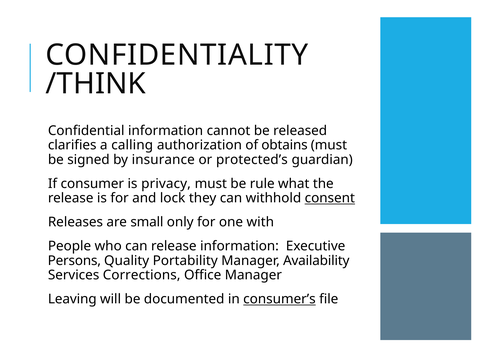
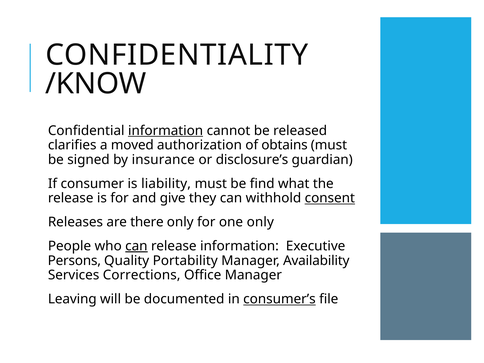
/THINK: /THINK -> /KNOW
information at (166, 131) underline: none -> present
calling: calling -> moved
protected’s: protected’s -> disclosure’s
privacy: privacy -> liability
rule: rule -> find
lock: lock -> give
small: small -> there
one with: with -> only
can at (136, 246) underline: none -> present
